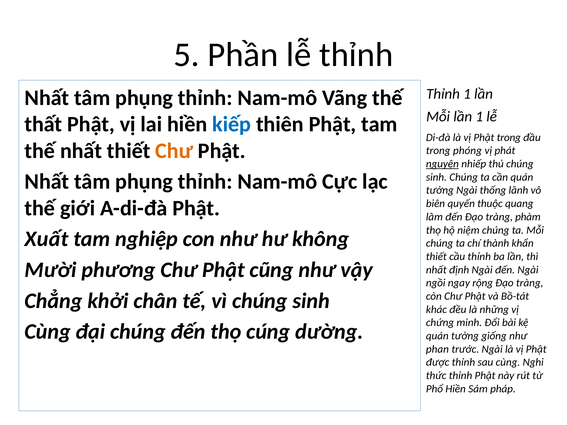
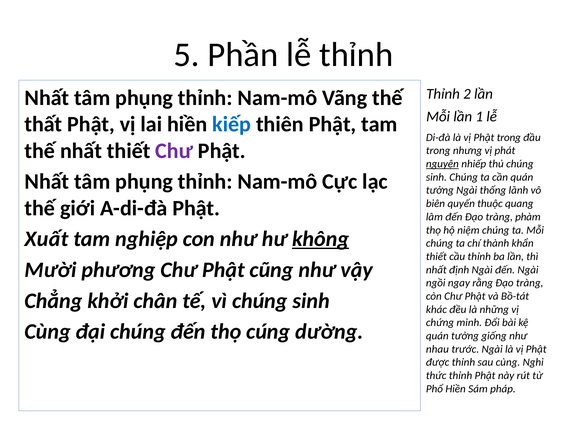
Thỉnh 1: 1 -> 2
Chư at (174, 151) colour: orange -> purple
phóng: phóng -> nhưng
không underline: none -> present
rộng: rộng -> rằng
phan: phan -> nhau
